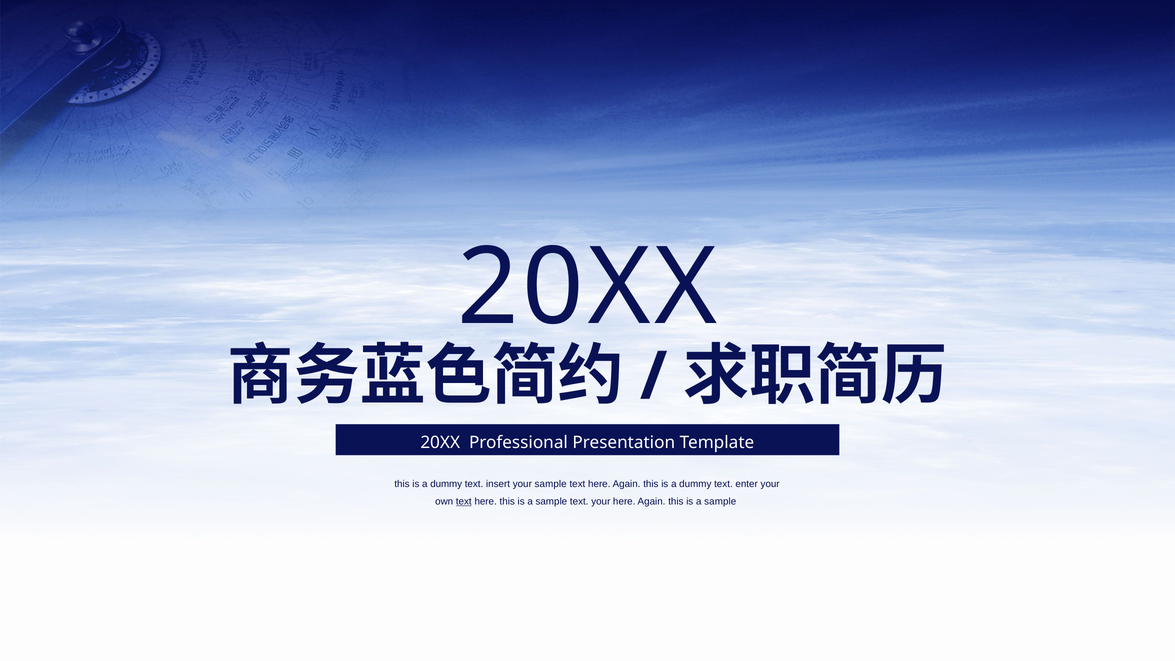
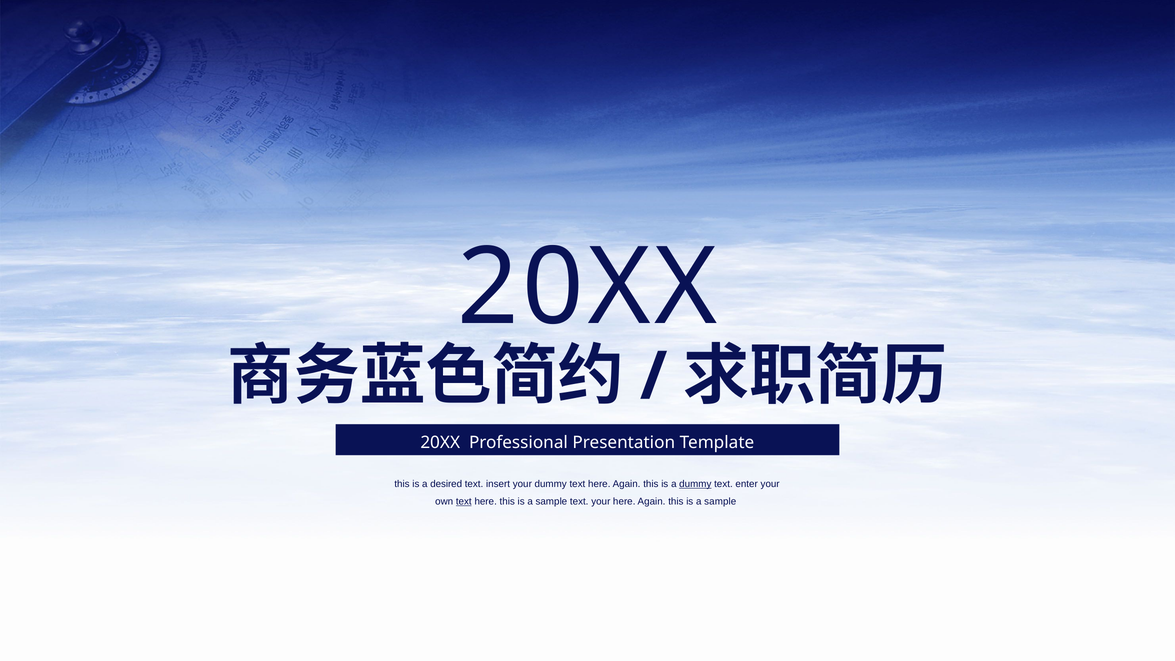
dummy at (446, 484): dummy -> desired
your sample: sample -> dummy
dummy at (695, 484) underline: none -> present
